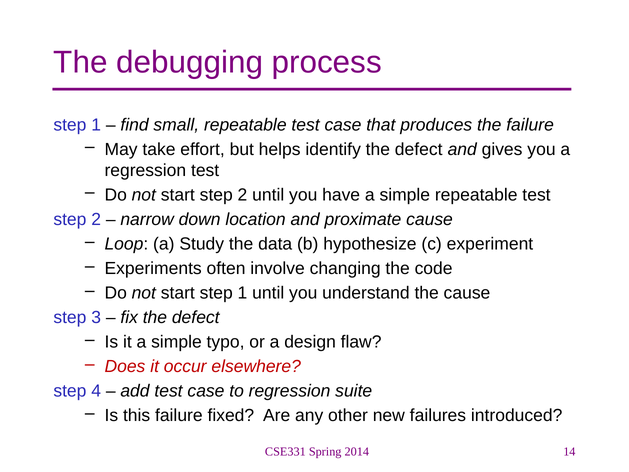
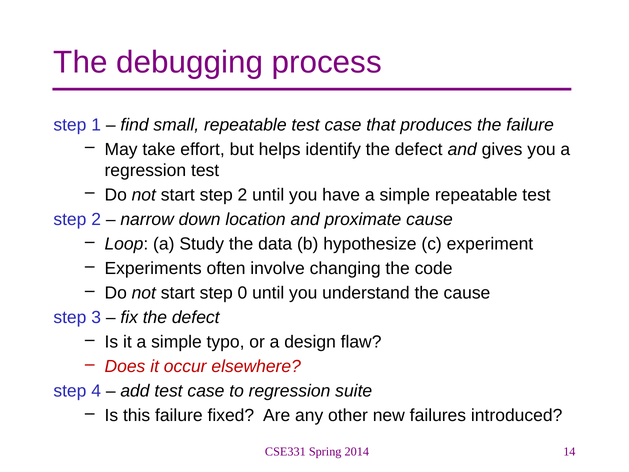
start step 1: 1 -> 0
